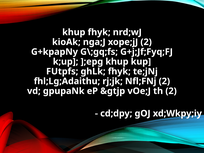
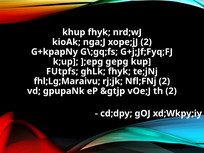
];epg khup: khup -> gepg
fhl;Lg;Adaithu: fhl;Lg;Adaithu -> fhl;Lg;Maraivu
